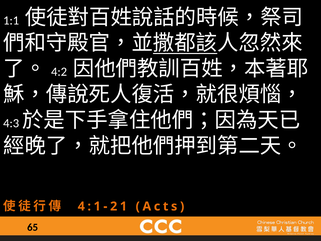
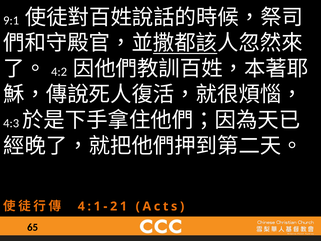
1:1: 1:1 -> 9:1
